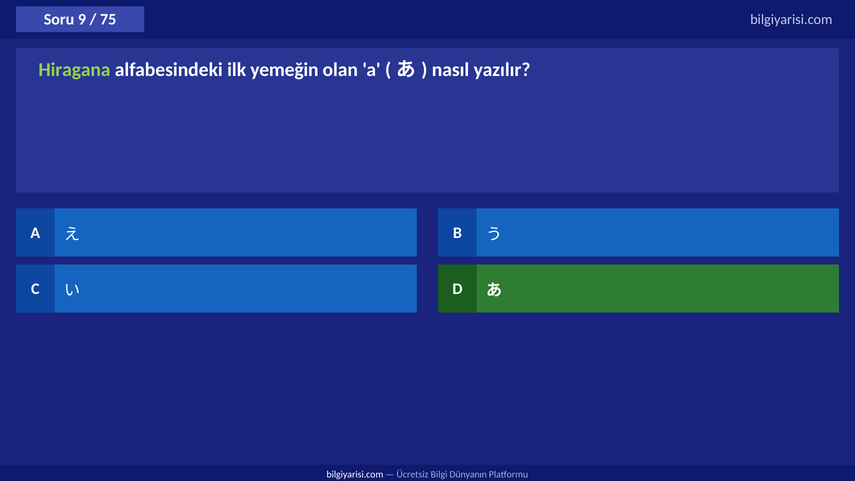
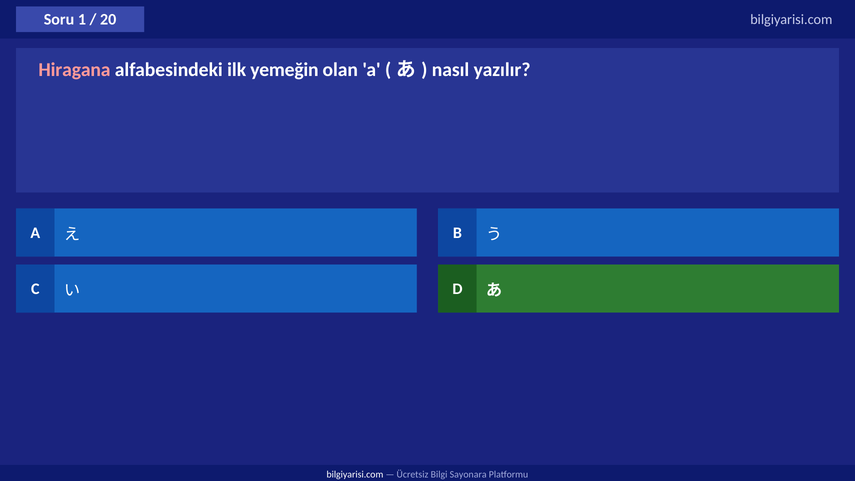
9: 9 -> 1
75: 75 -> 20
Hiragana colour: light green -> pink
Dünyanın: Dünyanın -> Sayonara
